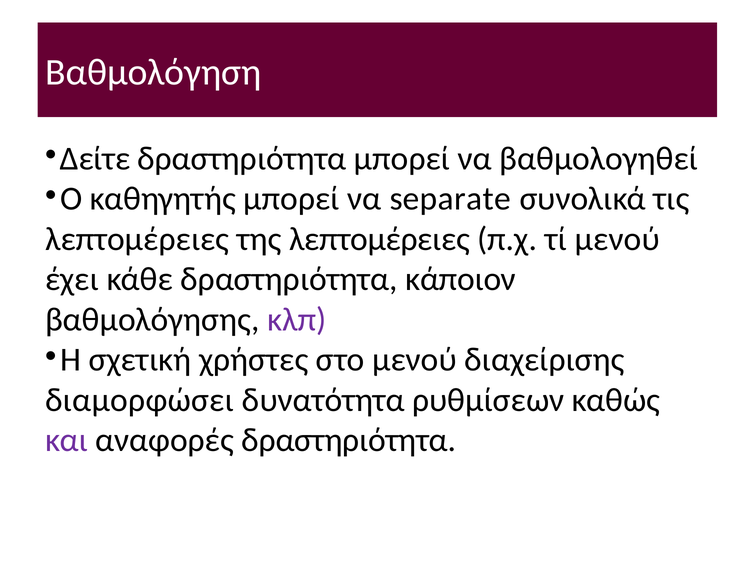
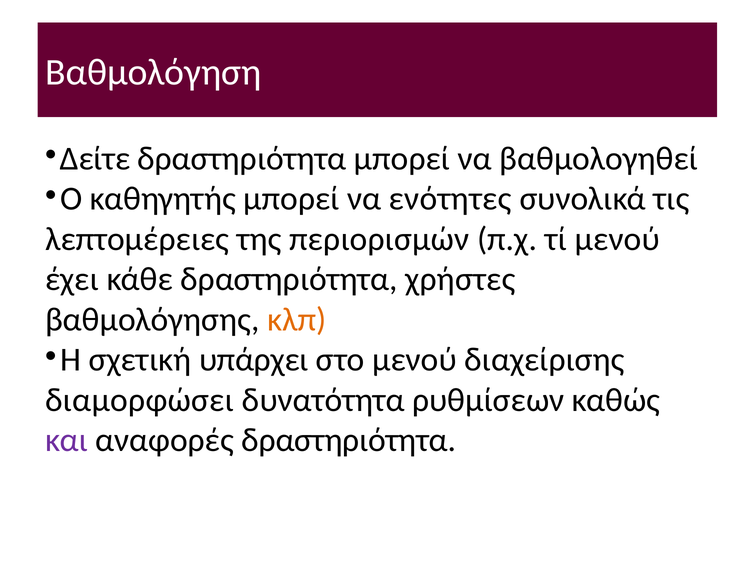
separate: separate -> ενότητες
της λεπτομέρειες: λεπτομέρειες -> περιορισμών
κάποιον: κάποιον -> χρήστες
κλπ colour: purple -> orange
χρήστες: χρήστες -> υπάρχει
